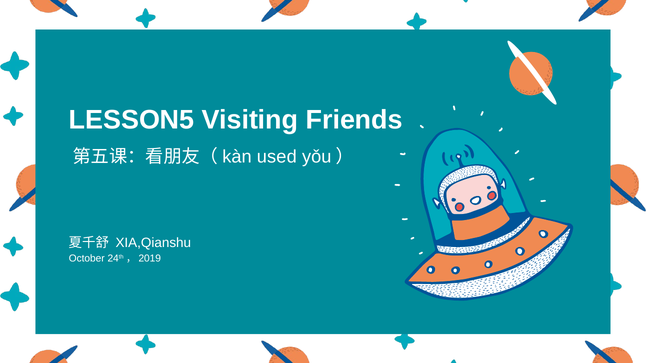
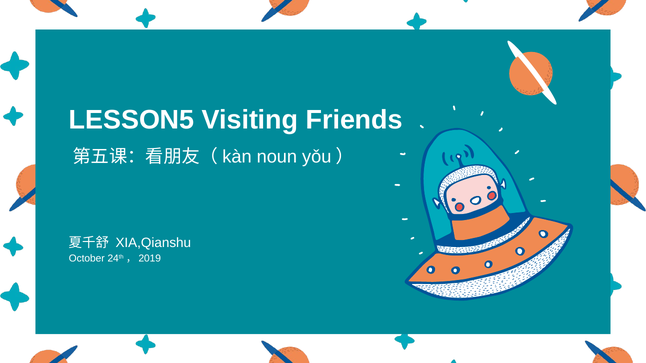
used: used -> noun
